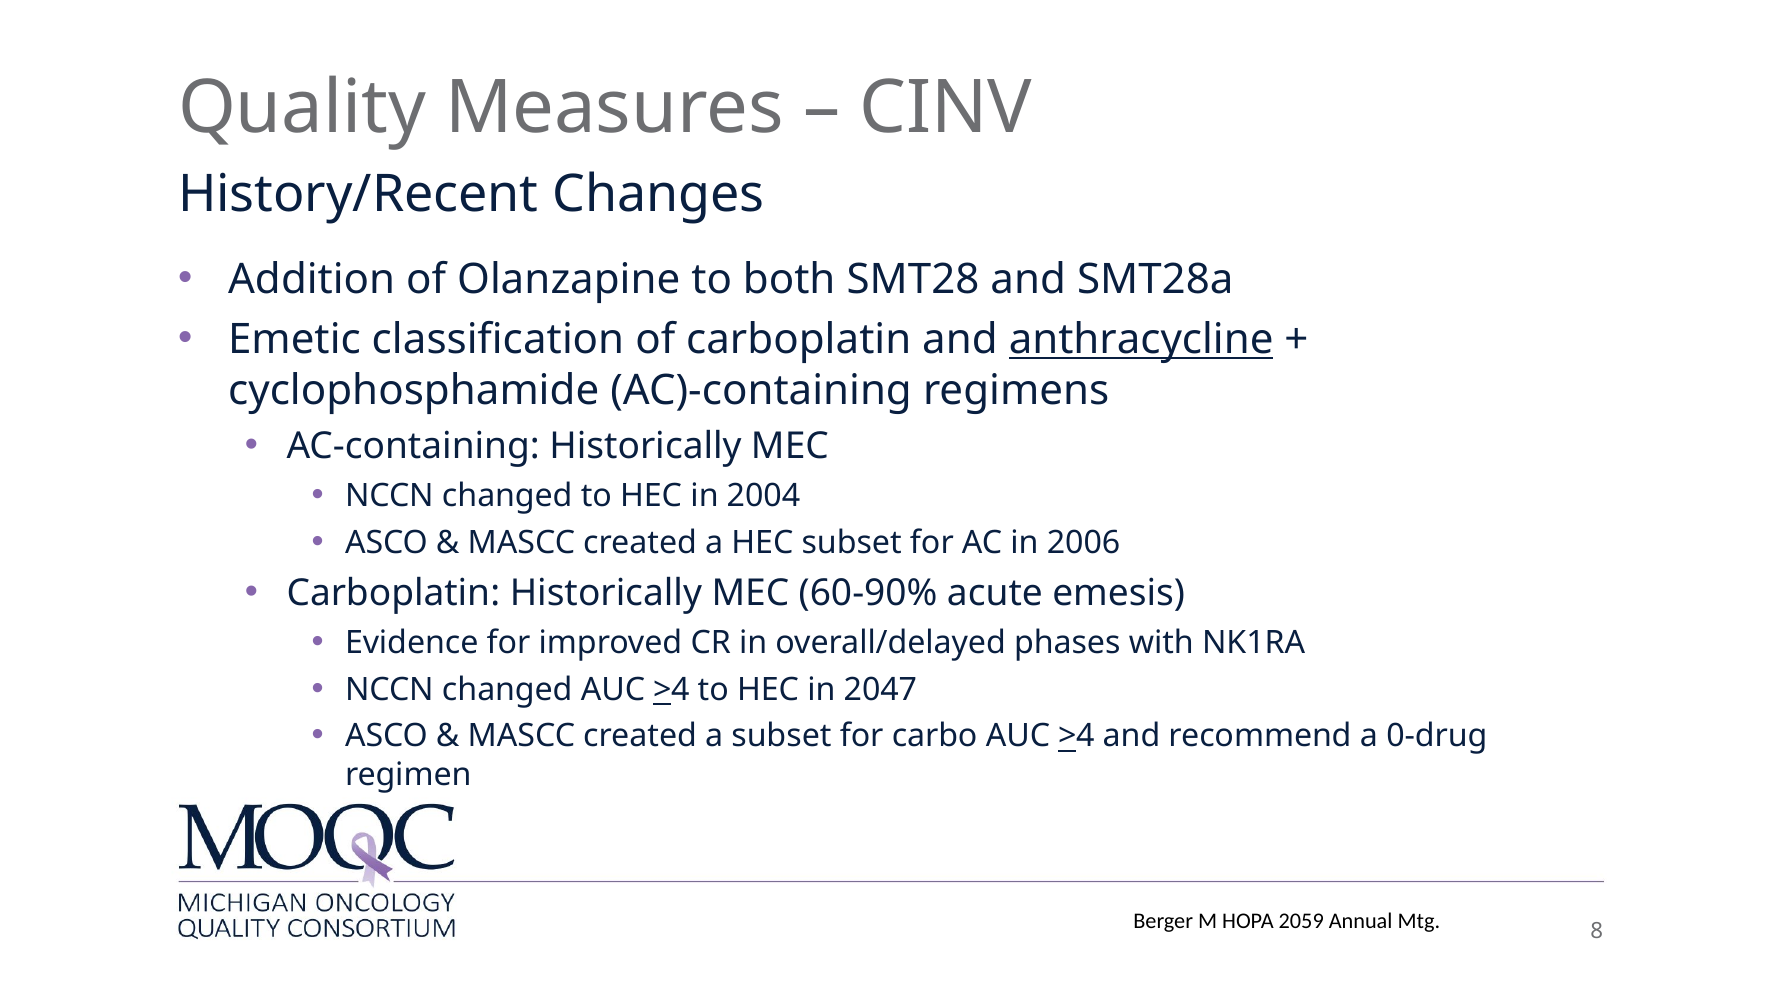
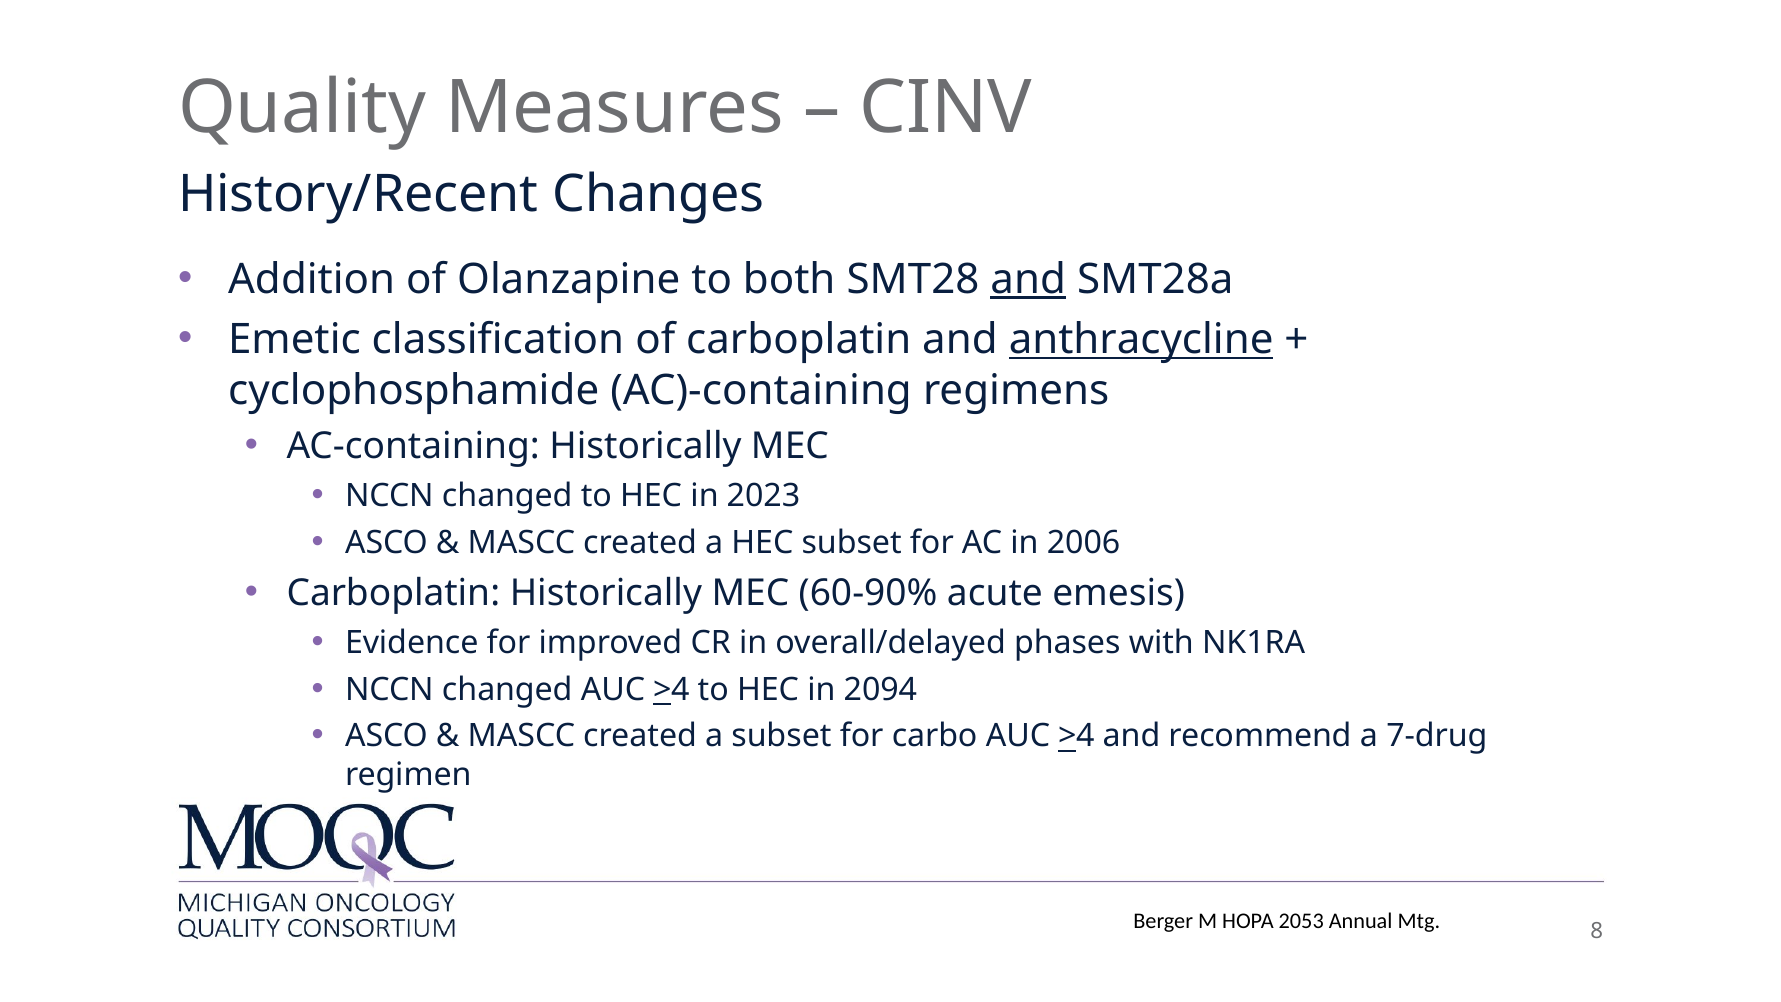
and at (1028, 279) underline: none -> present
2004: 2004 -> 2023
2047: 2047 -> 2094
0-drug: 0-drug -> 7-drug
2059: 2059 -> 2053
